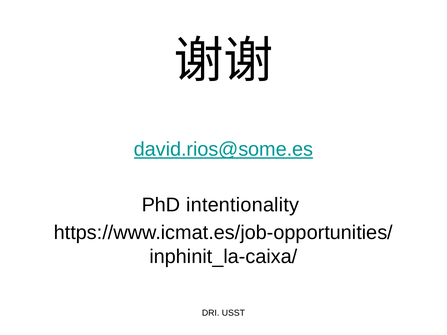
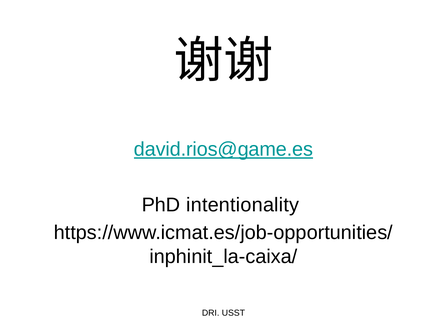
david.rios@some.es: david.rios@some.es -> david.rios@game.es
